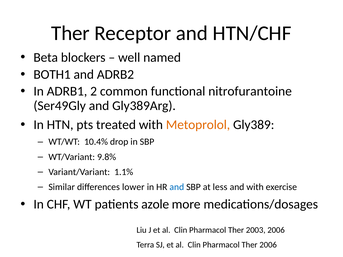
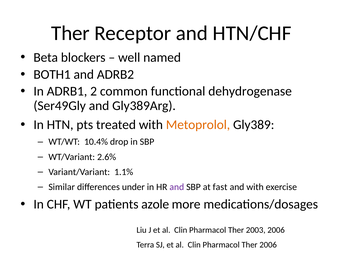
nitrofurantoine: nitrofurantoine -> dehydrogenase
9.8%: 9.8% -> 2.6%
lower: lower -> under
and at (177, 187) colour: blue -> purple
less: less -> fast
